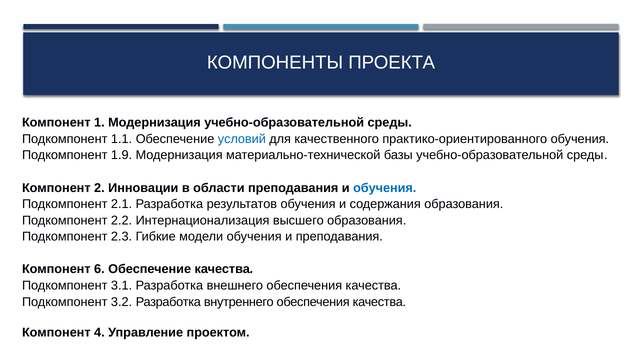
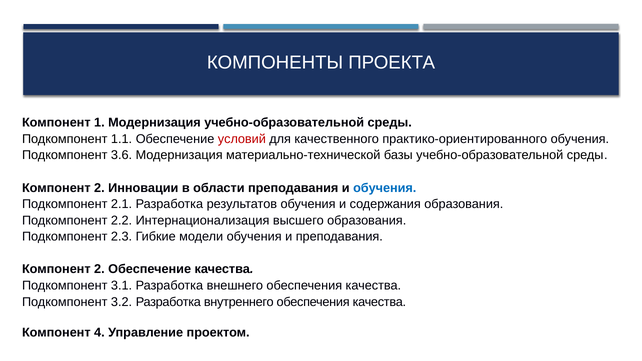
условий colour: blue -> red
1.9: 1.9 -> 3.6
6 at (99, 269): 6 -> 2
